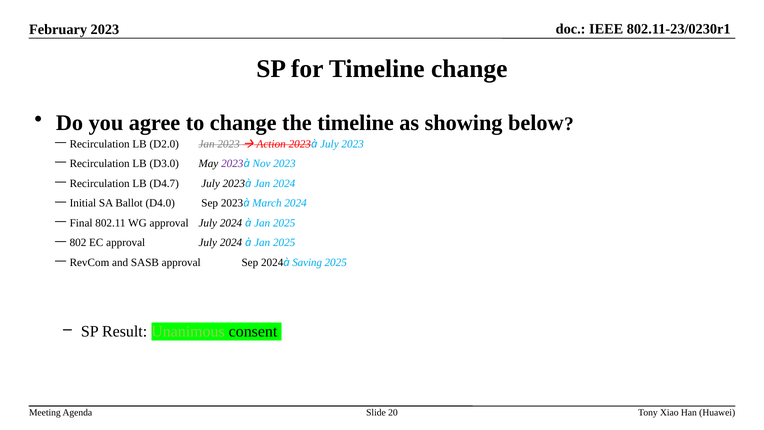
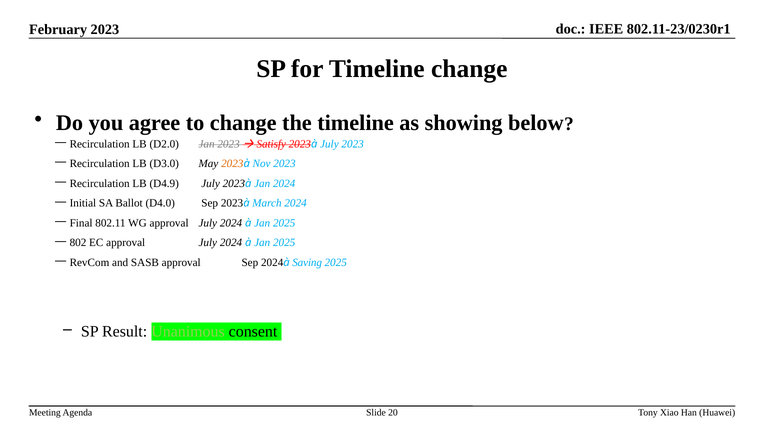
Action: Action -> Satisfy
2023 at (232, 164) colour: purple -> orange
D4.7: D4.7 -> D4.9
